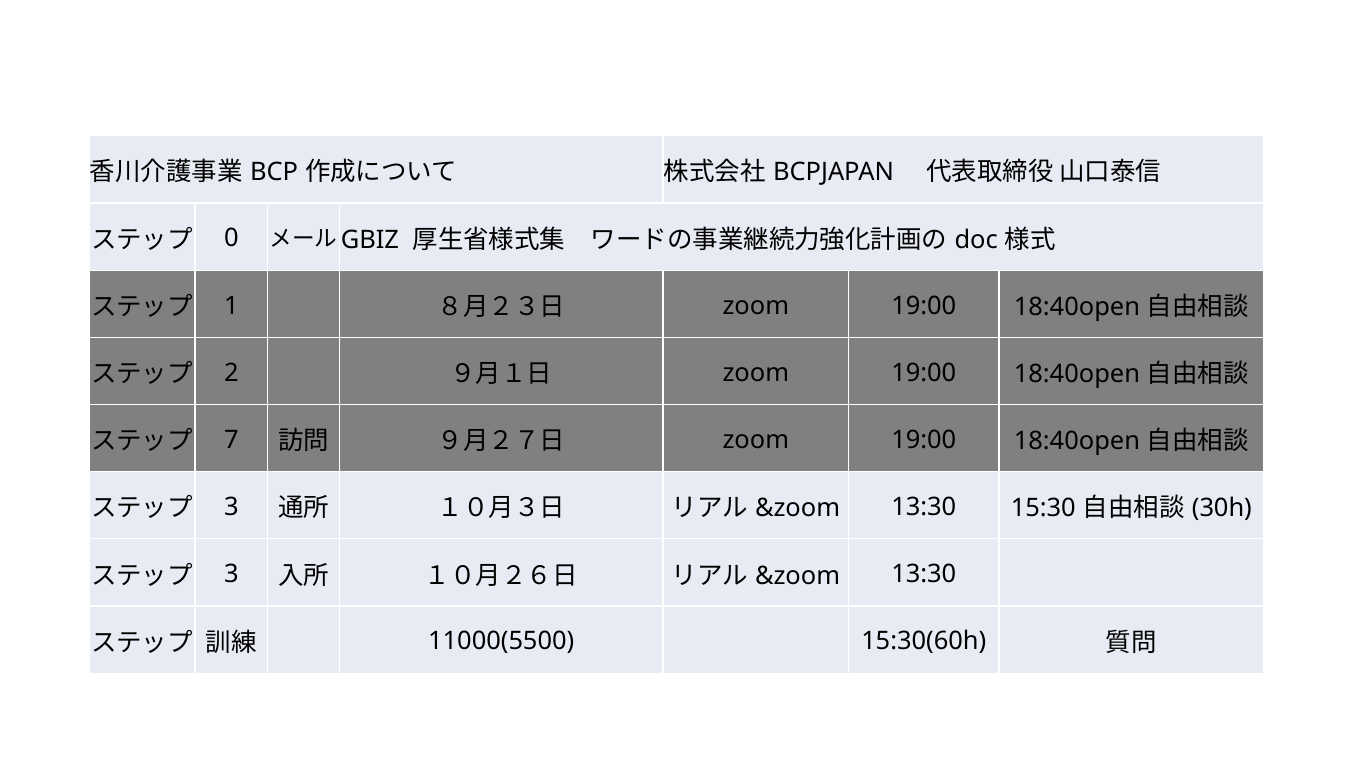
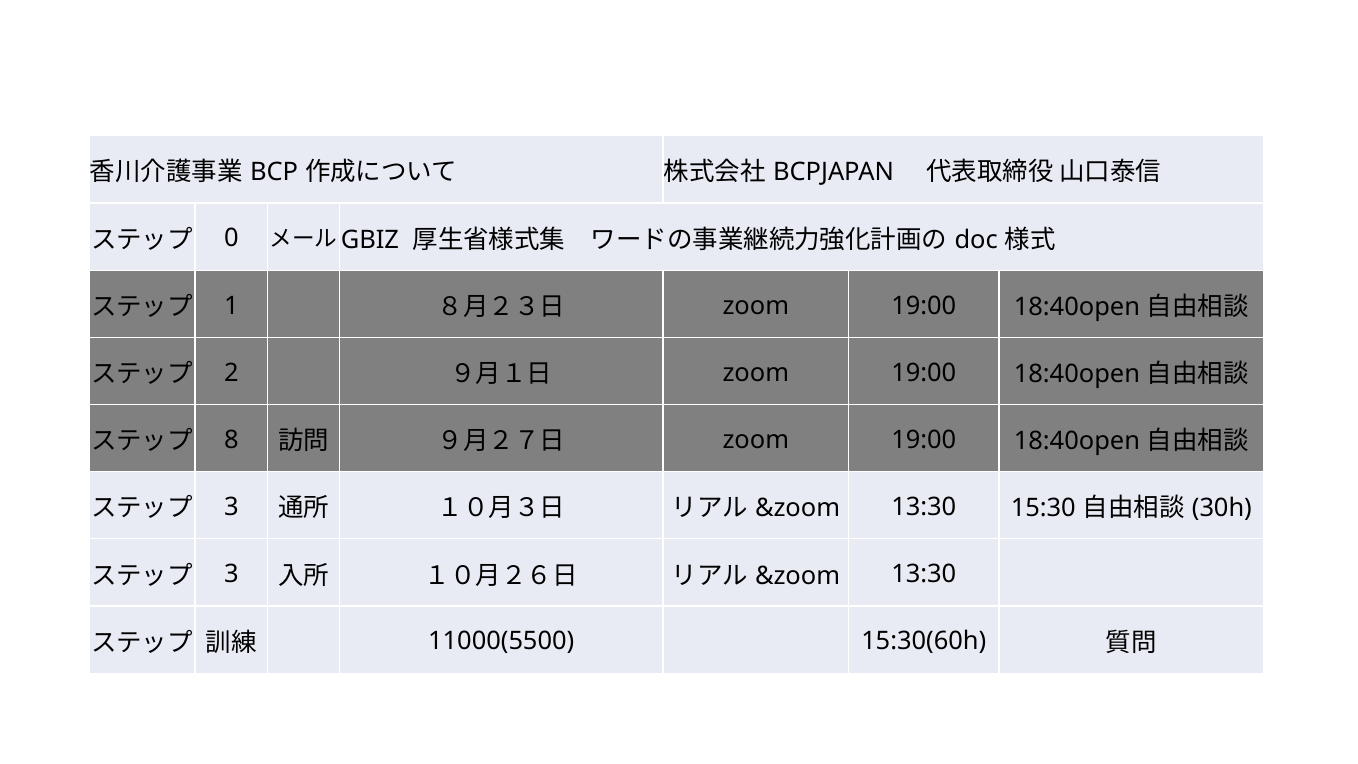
7: 7 -> 8
